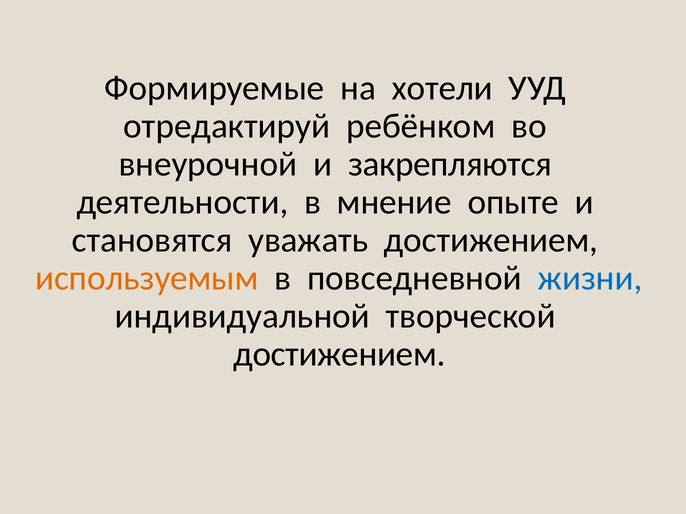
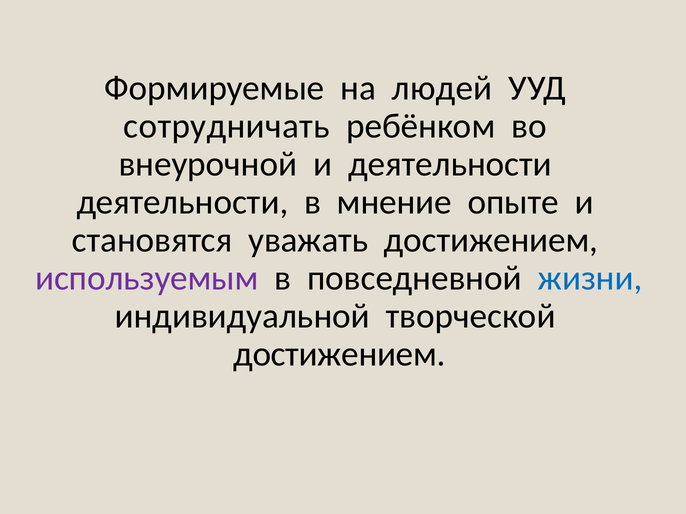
хотели: хотели -> людей
отредактируй: отредактируй -> сотрудничать
и закрепляются: закрепляются -> деятельности
используемым colour: orange -> purple
